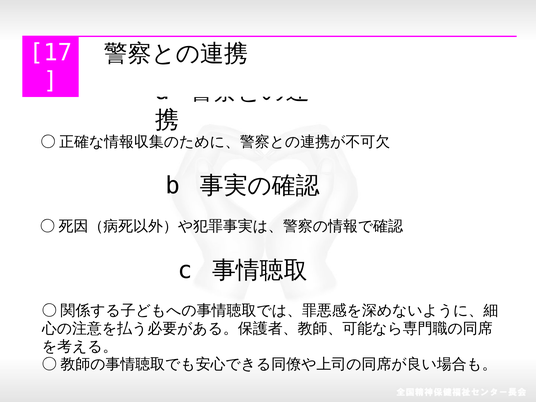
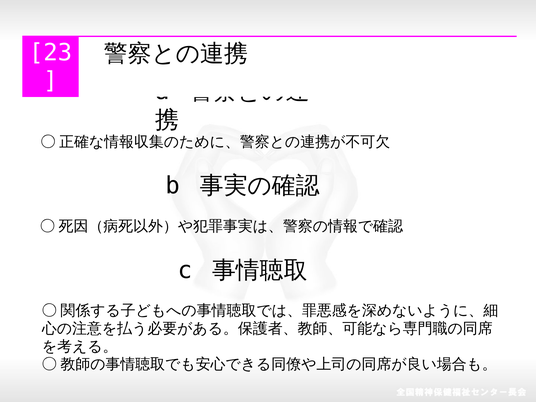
17: 17 -> 23
